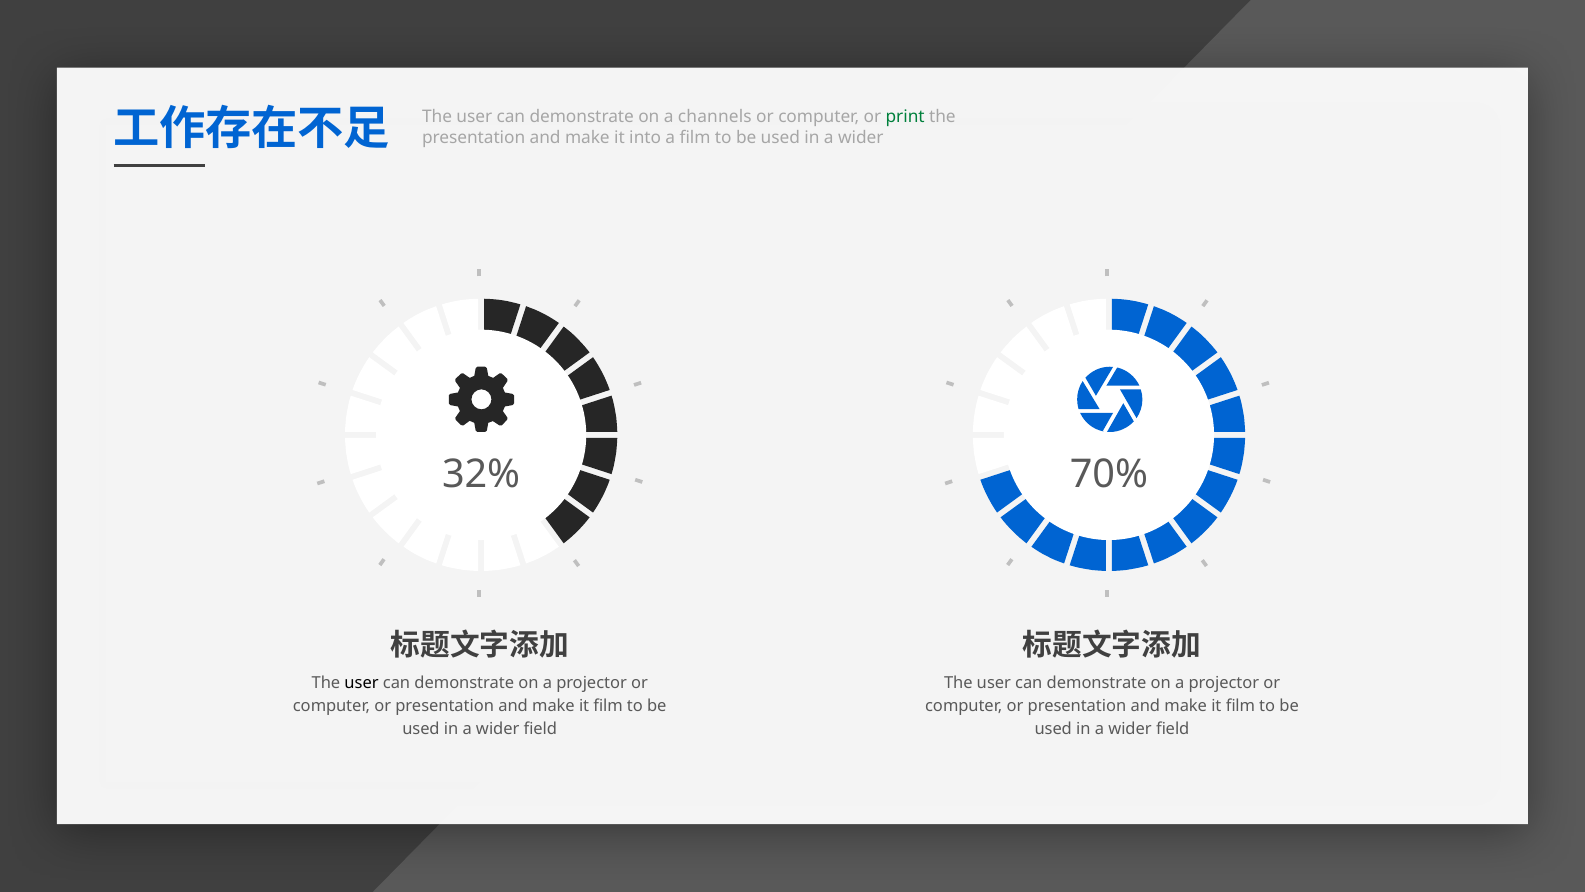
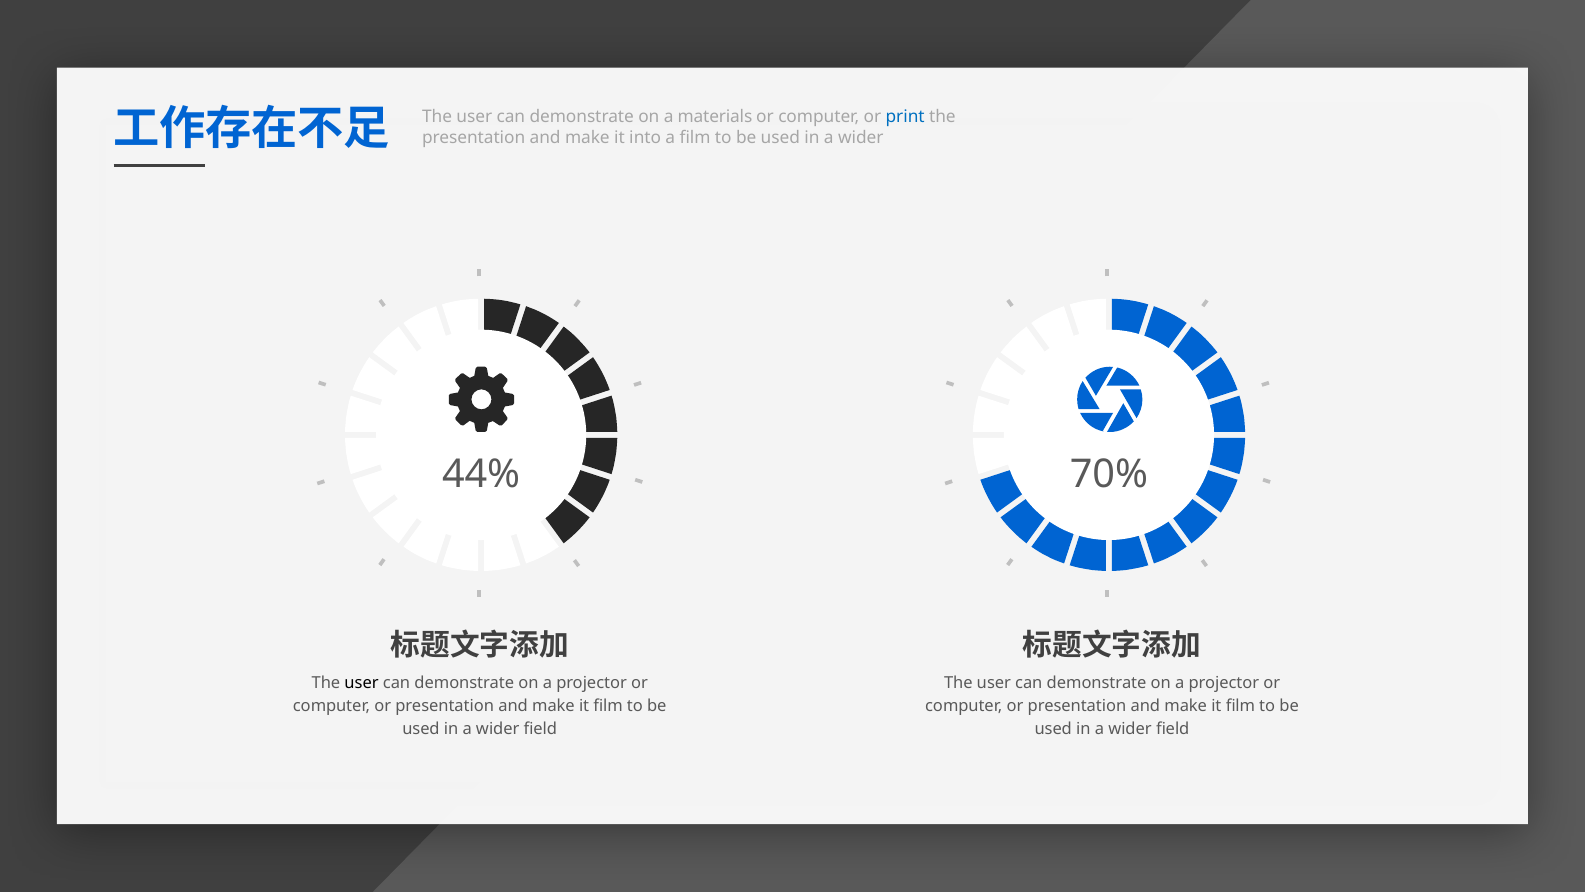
channels: channels -> materials
print colour: green -> blue
32%: 32% -> 44%
